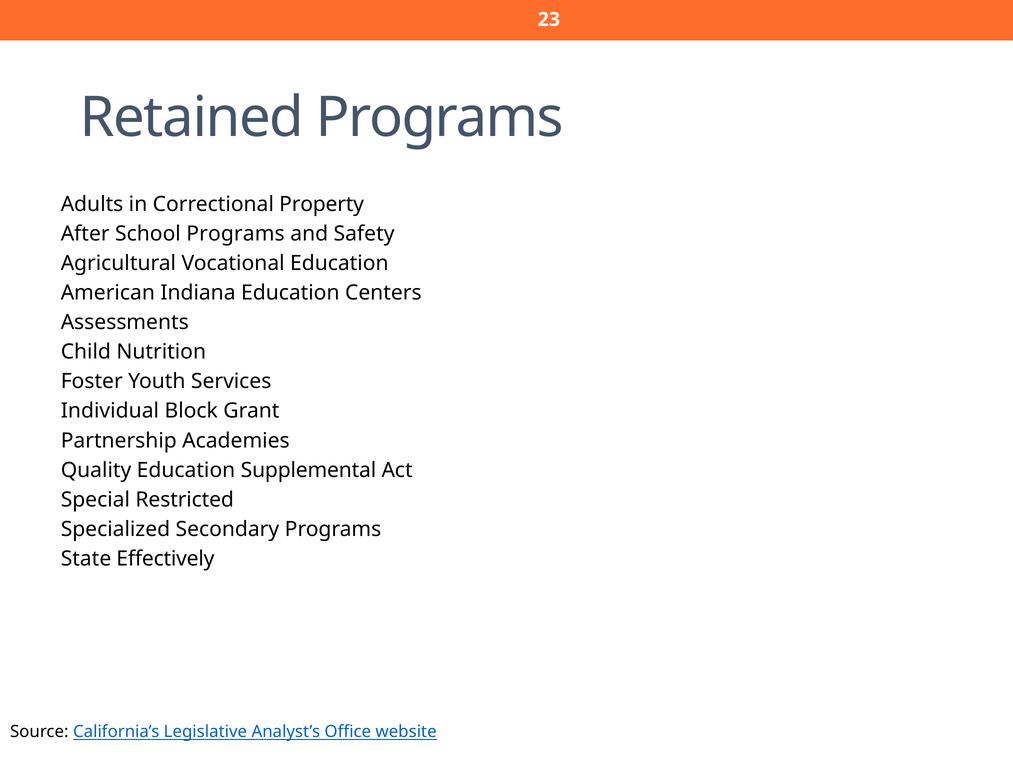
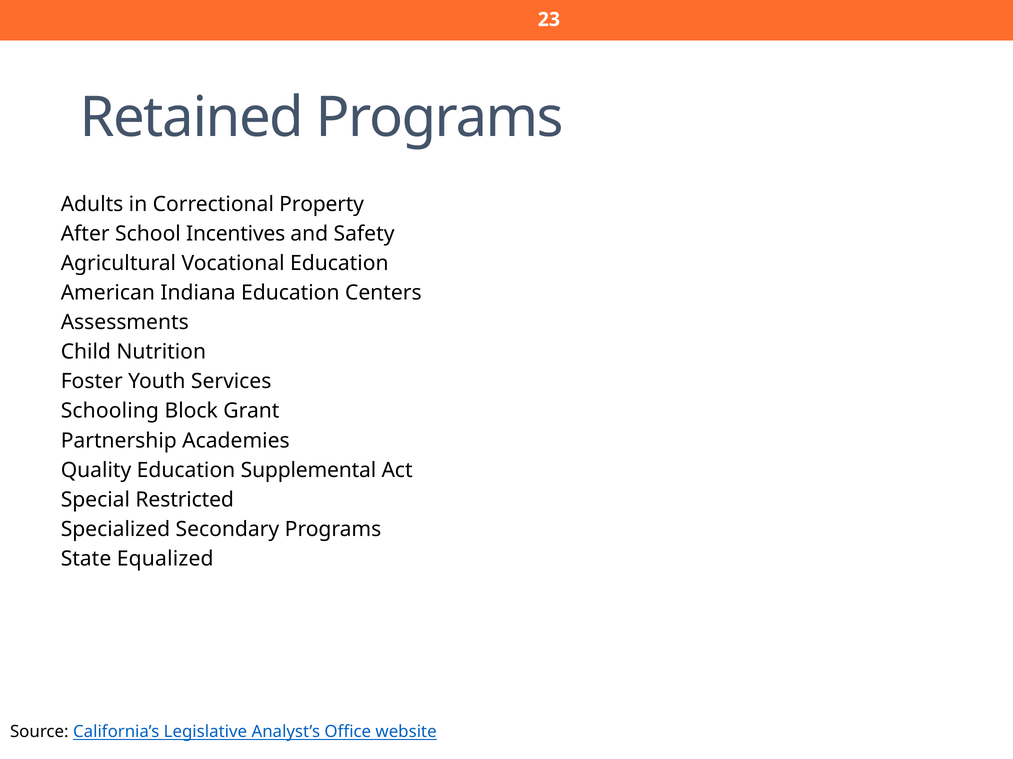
School Programs: Programs -> Incentives
Individual: Individual -> Schooling
Effectively: Effectively -> Equalized
